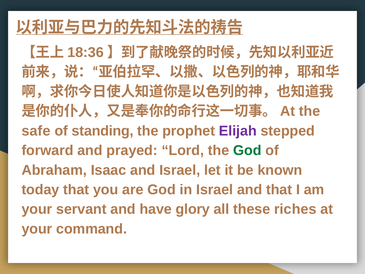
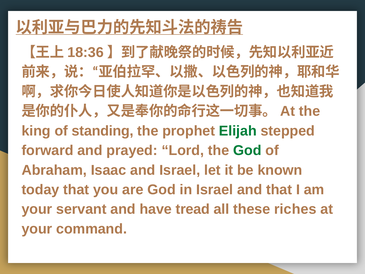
safe: safe -> king
Elijah colour: purple -> green
glory: glory -> tread
